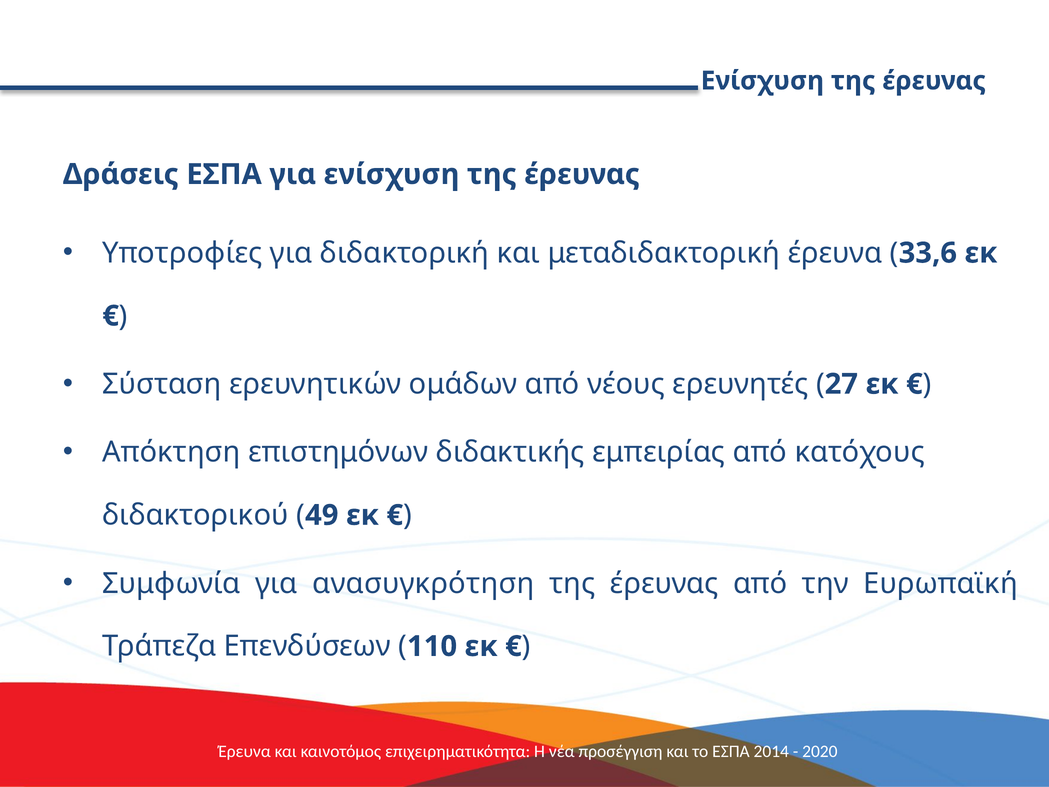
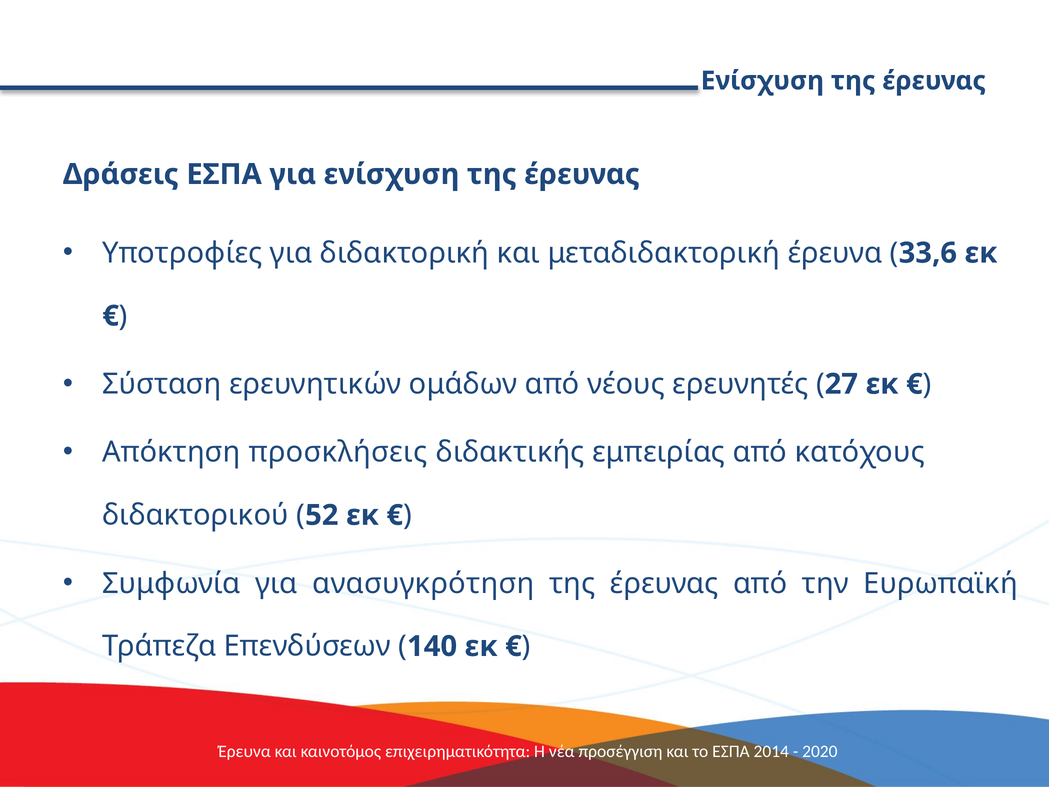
επιστημόνων: επιστημόνων -> προσκλήσεις
49: 49 -> 52
110: 110 -> 140
